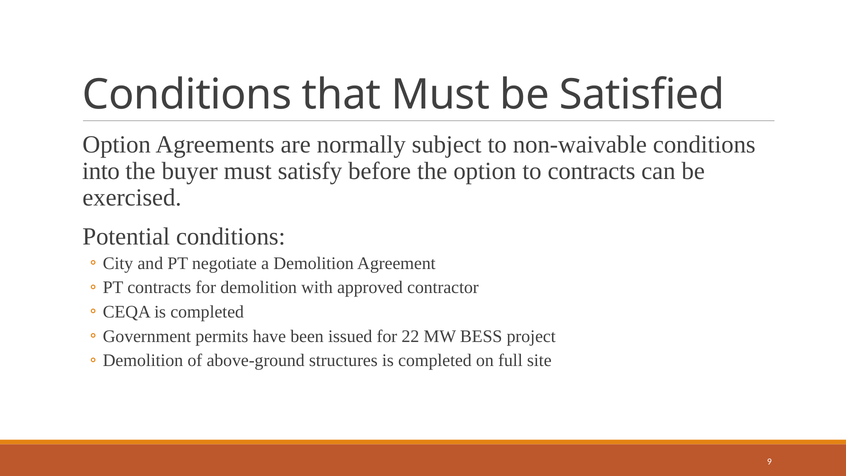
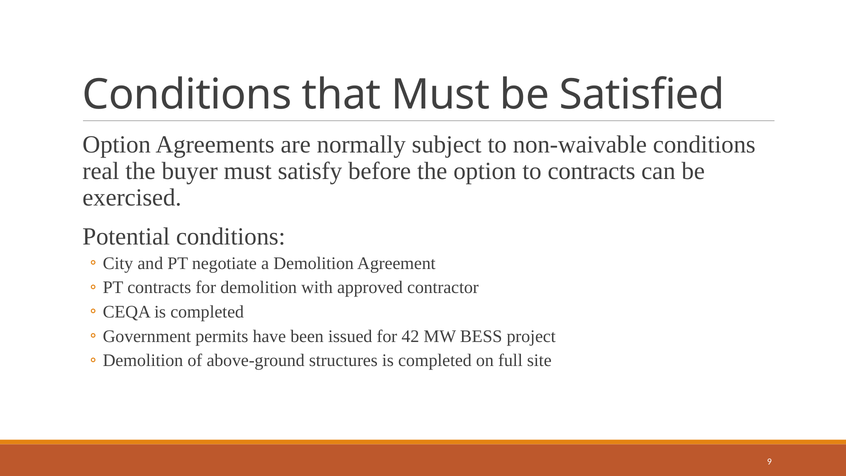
into: into -> real
22: 22 -> 42
